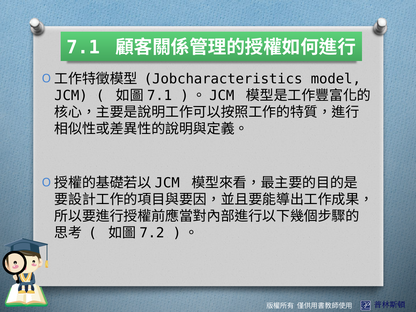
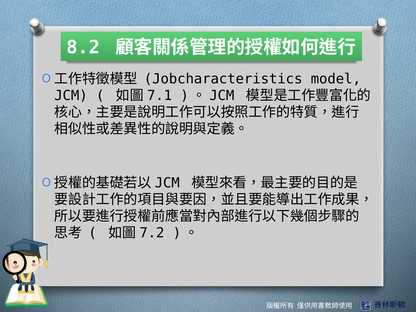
7.1: 7.1 -> 8.2
